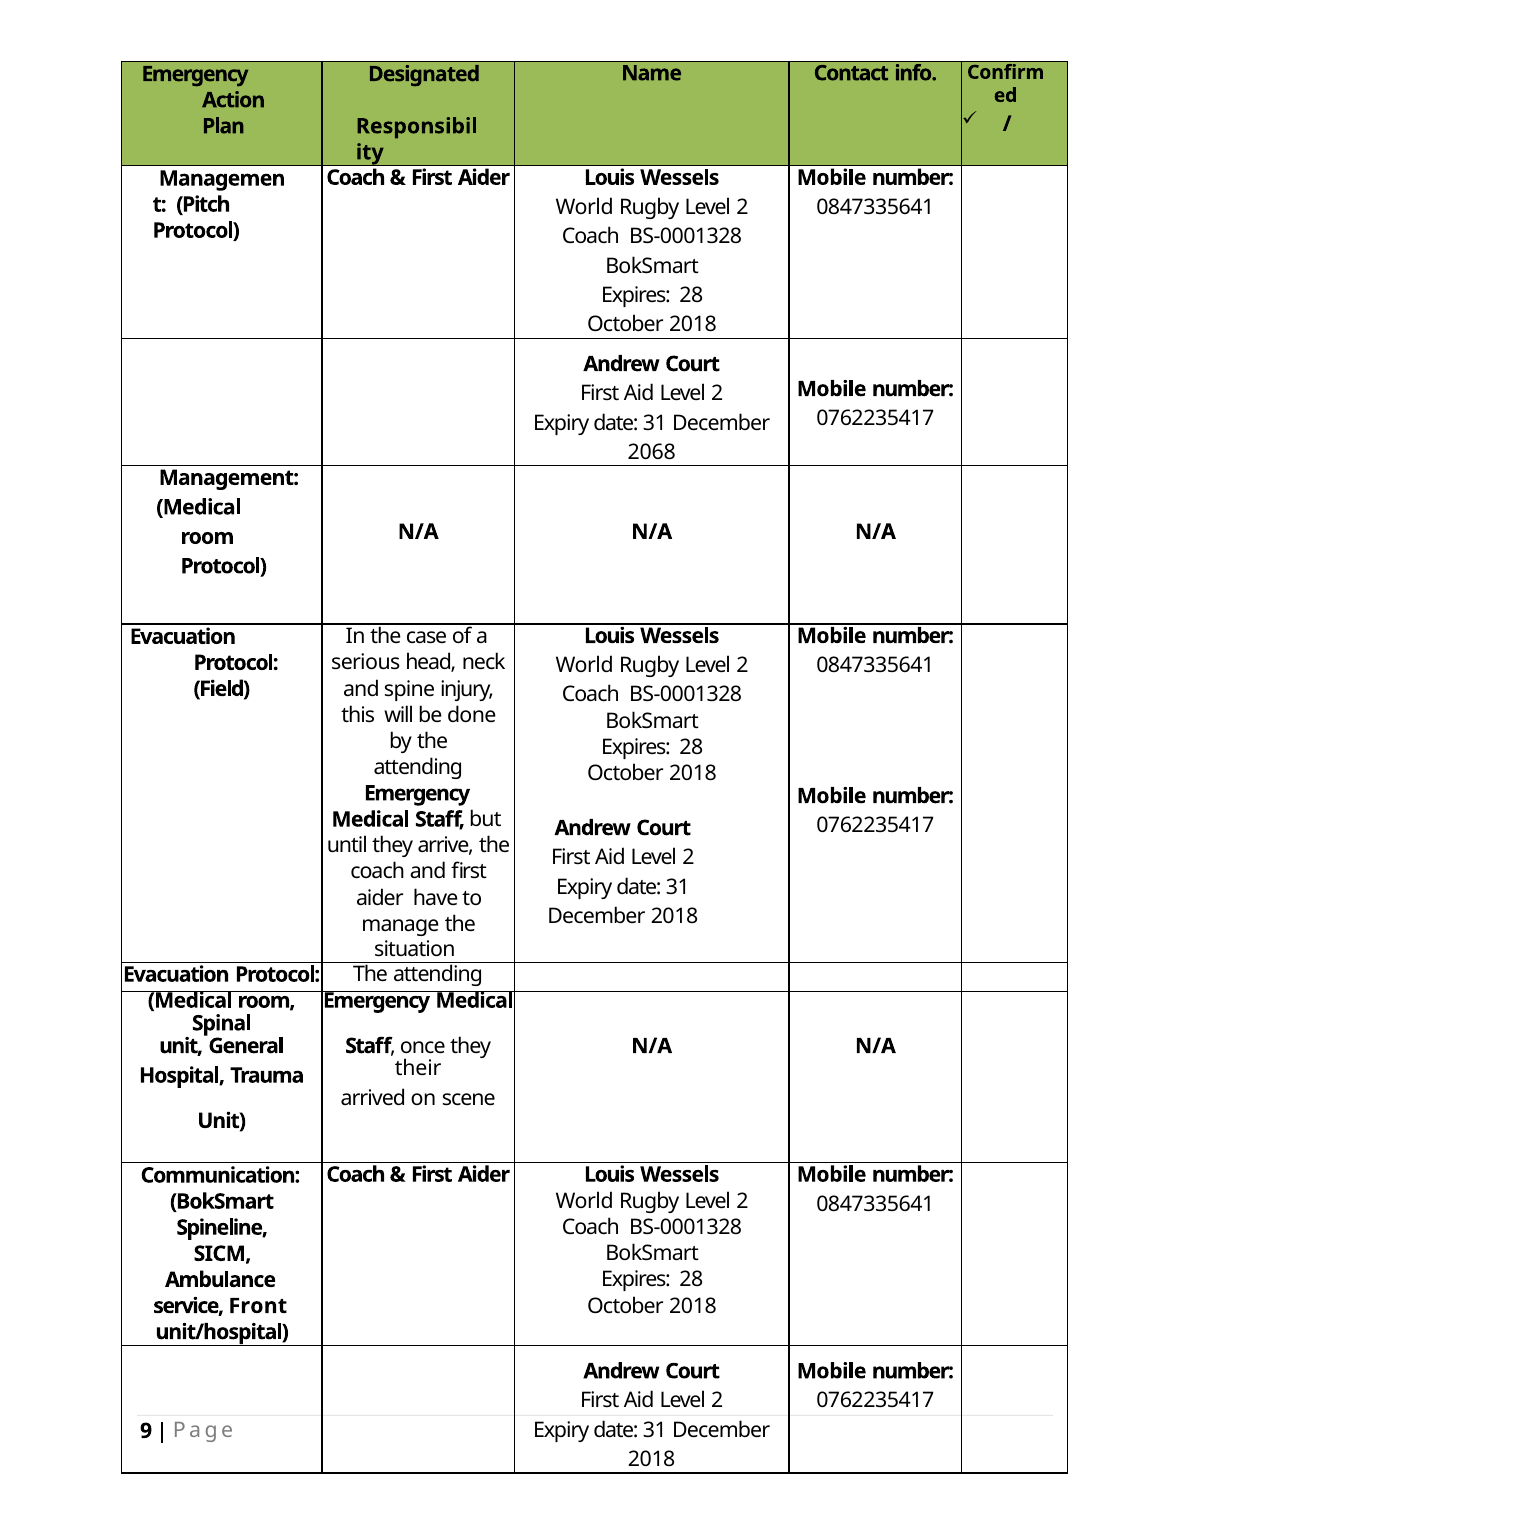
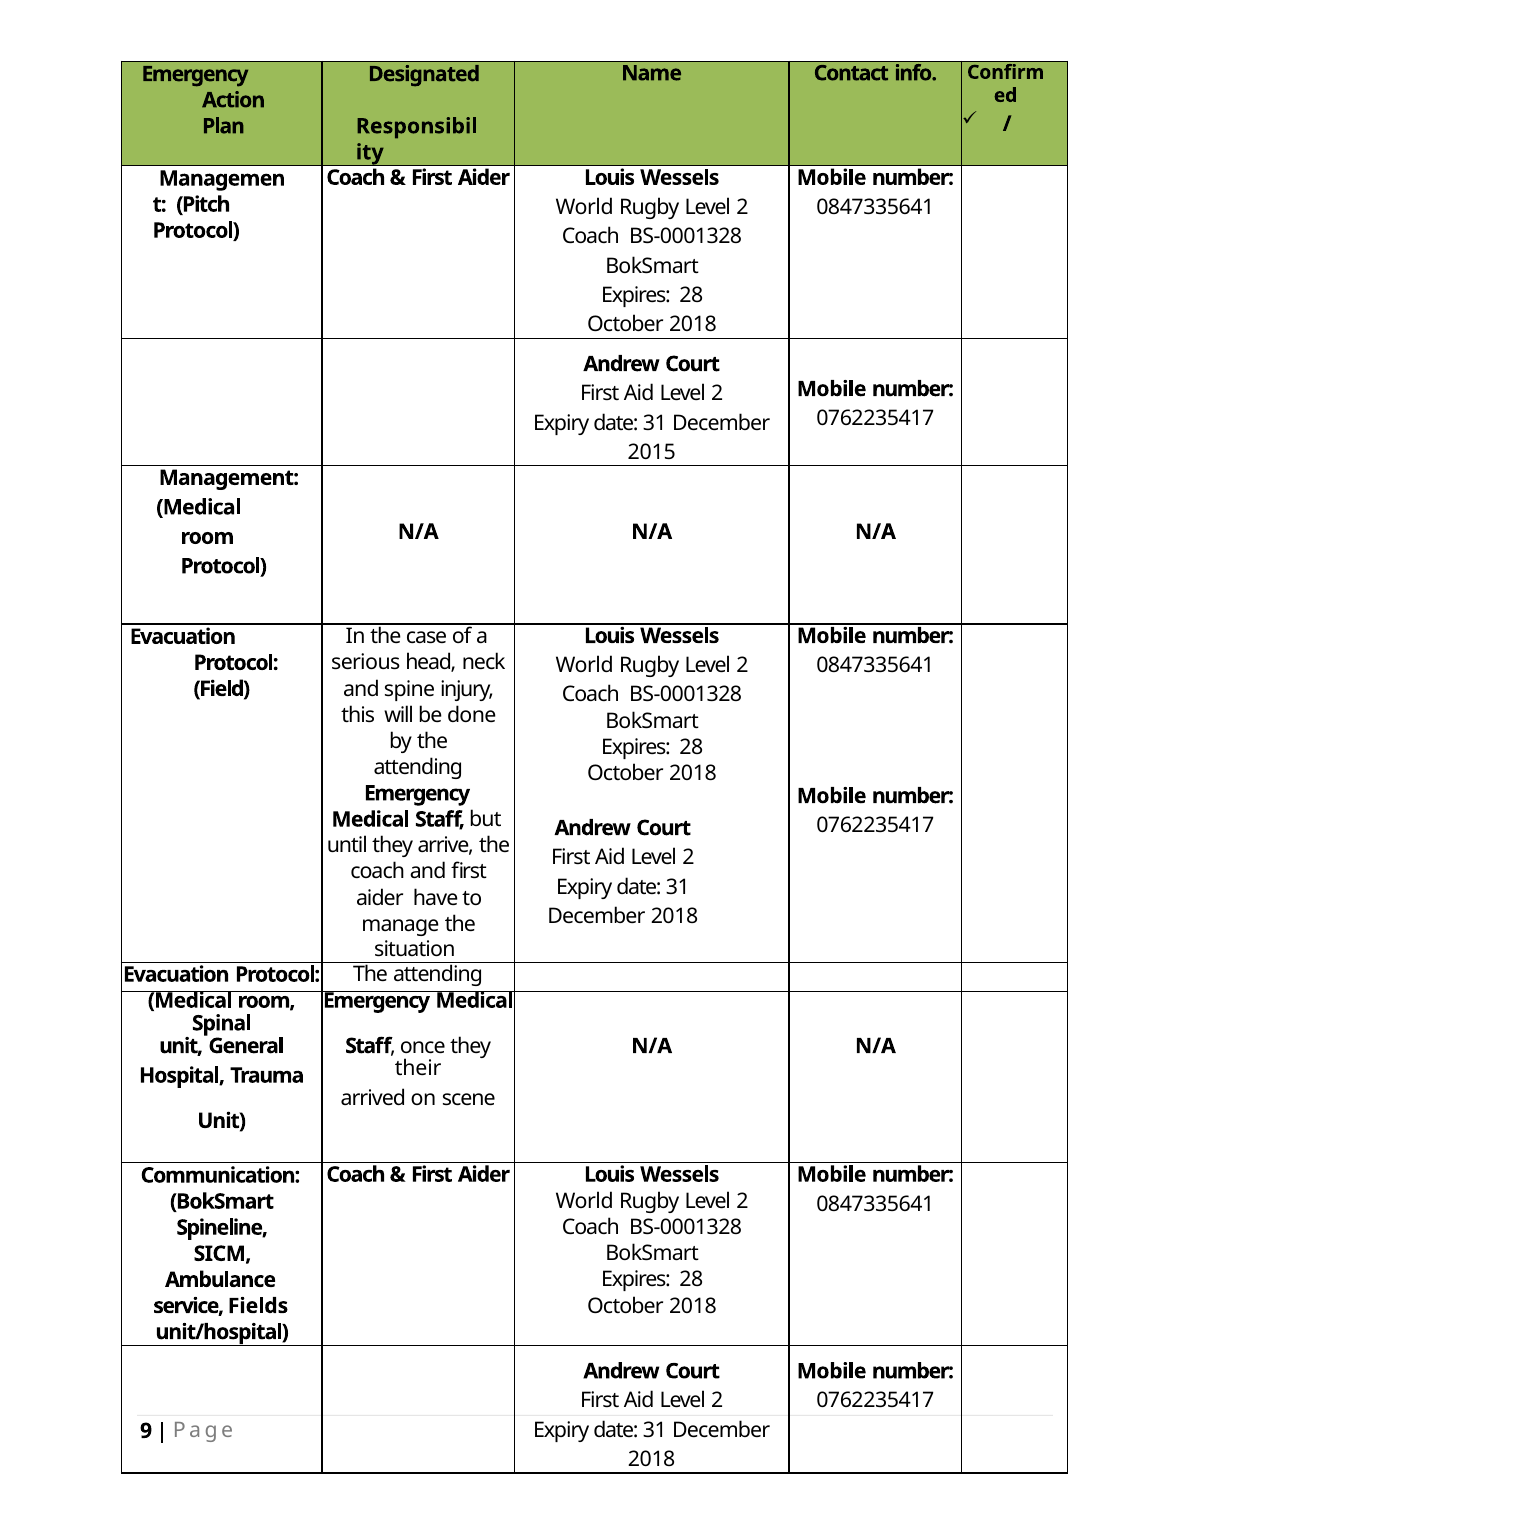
2068: 2068 -> 2015
Front: Front -> Fields
